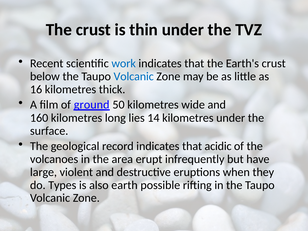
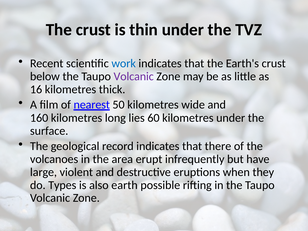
Volcanic at (134, 76) colour: blue -> purple
ground: ground -> nearest
14: 14 -> 60
acidic: acidic -> there
